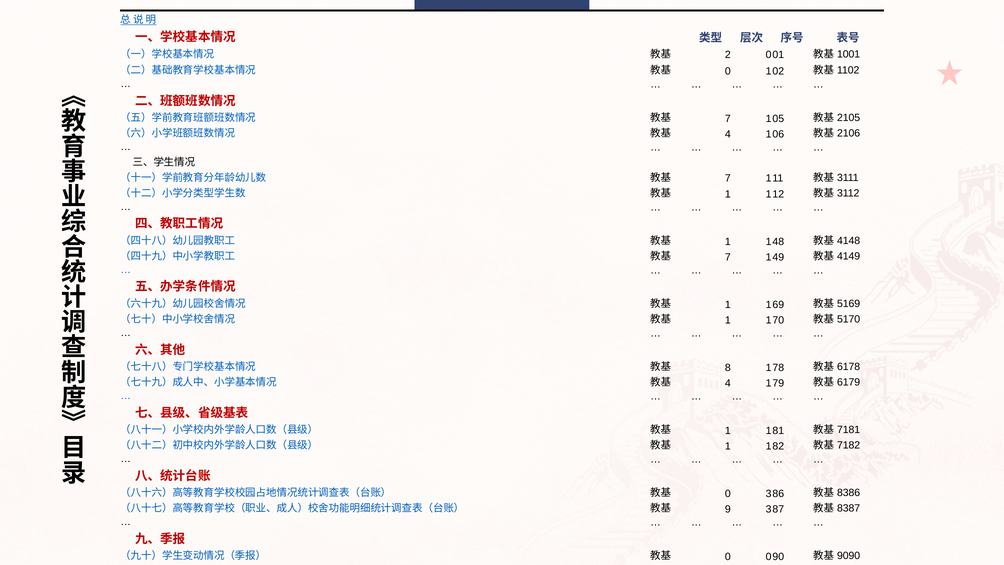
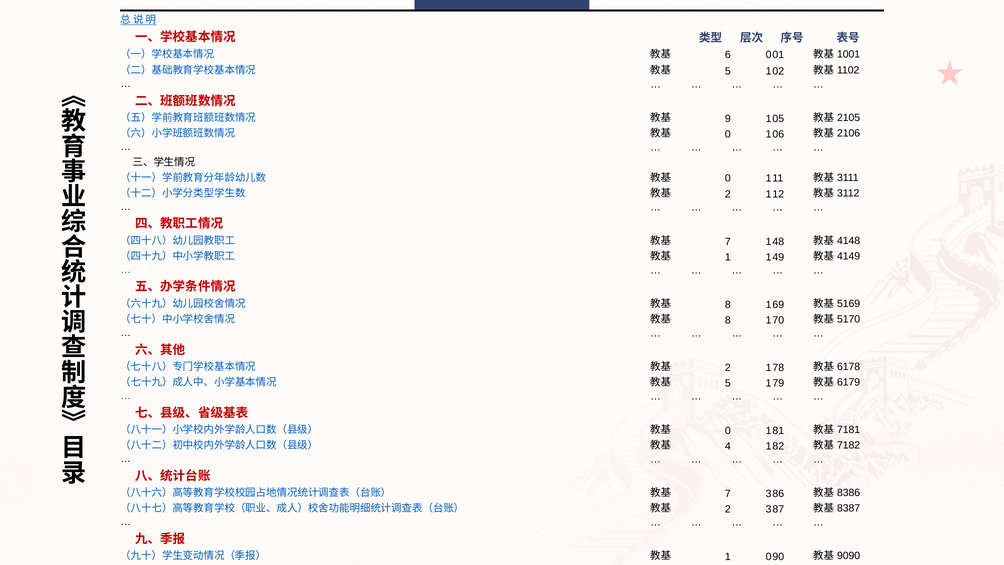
2: 2 -> 6
0 at (728, 71): 0 -> 5
7 at (728, 119): 7 -> 9
4 at (728, 134): 4 -> 0
7 at (728, 178): 7 -> 0
1 at (728, 194): 1 -> 2
1 at (728, 241): 1 -> 7
7 at (728, 257): 7 -> 1
1 at (728, 304): 1 -> 8
1 at (728, 320): 1 -> 8
8 at (728, 367): 8 -> 2
4 at (728, 383): 4 -> 5
1 at (728, 430): 1 -> 0
1 at (728, 446): 1 -> 4
0 at (728, 493): 0 -> 7
9 at (728, 509): 9 -> 2
0 at (728, 556): 0 -> 1
